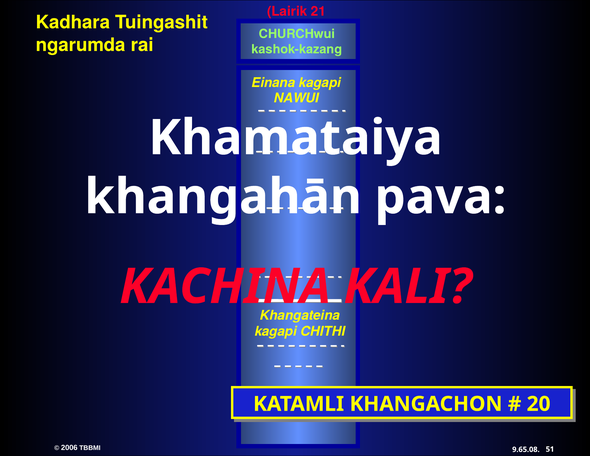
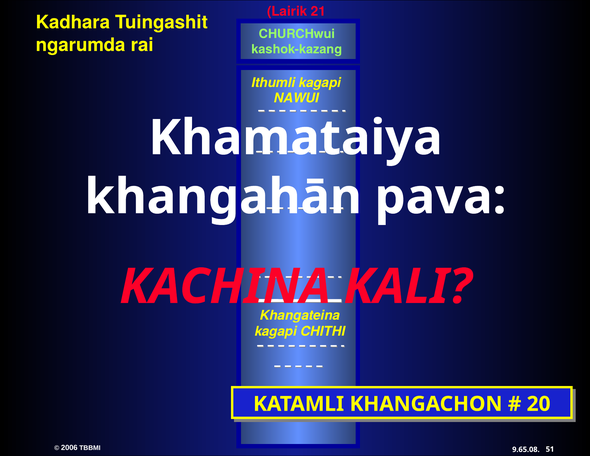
Einana: Einana -> Ithumli
